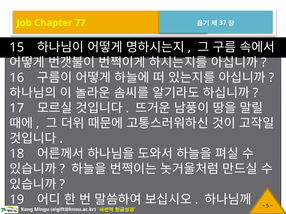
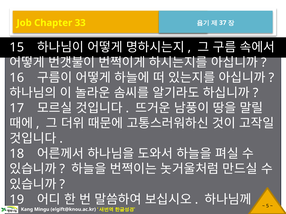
77: 77 -> 33
